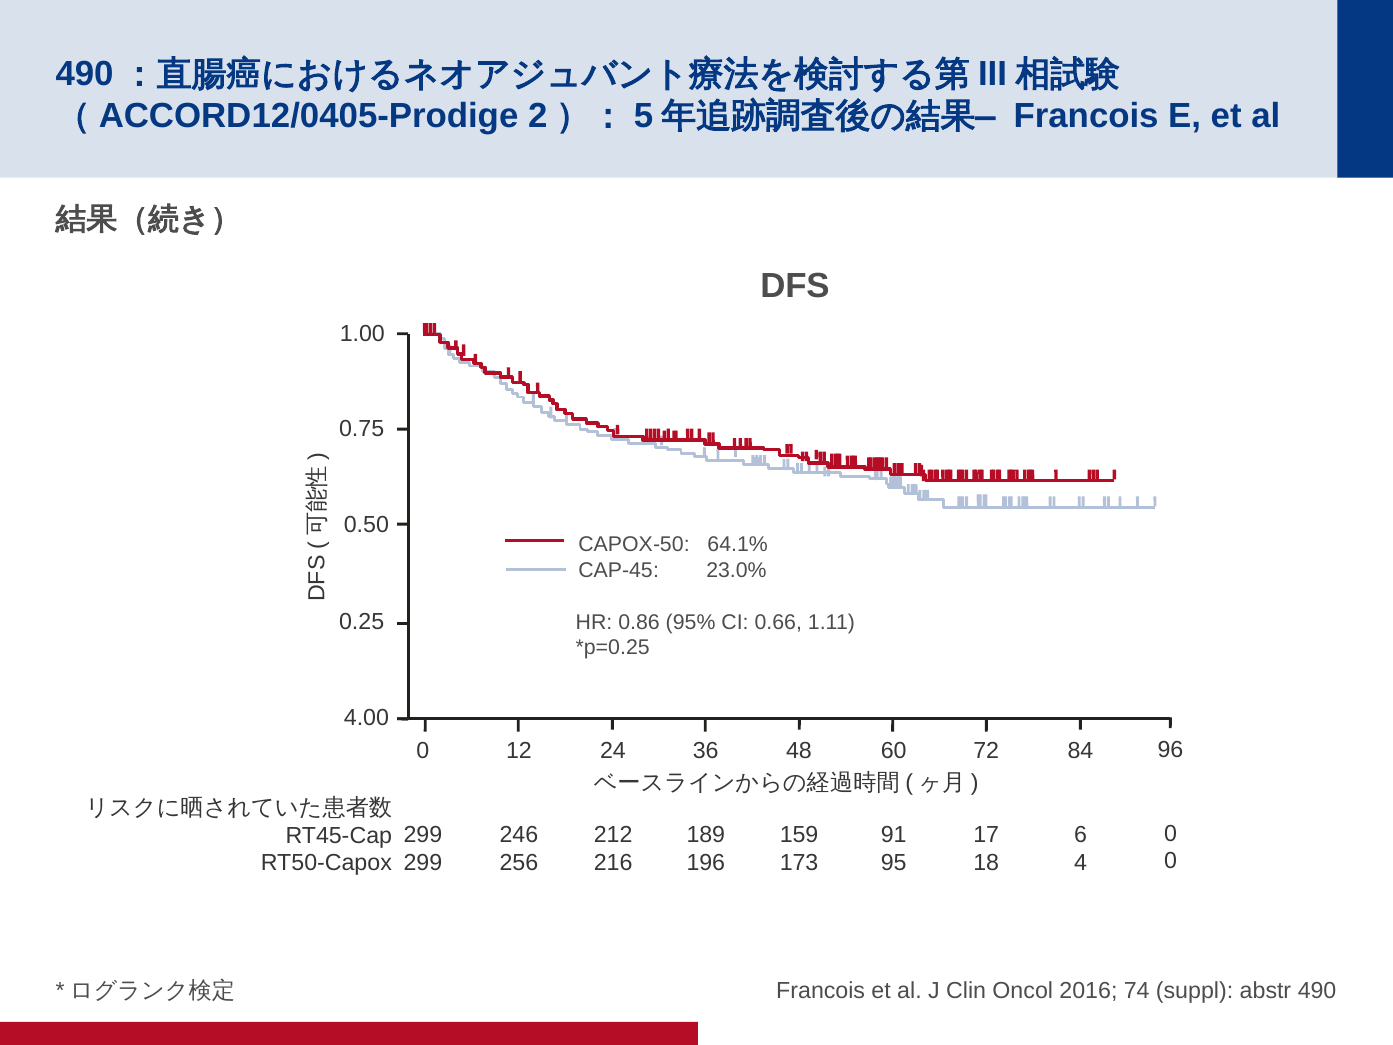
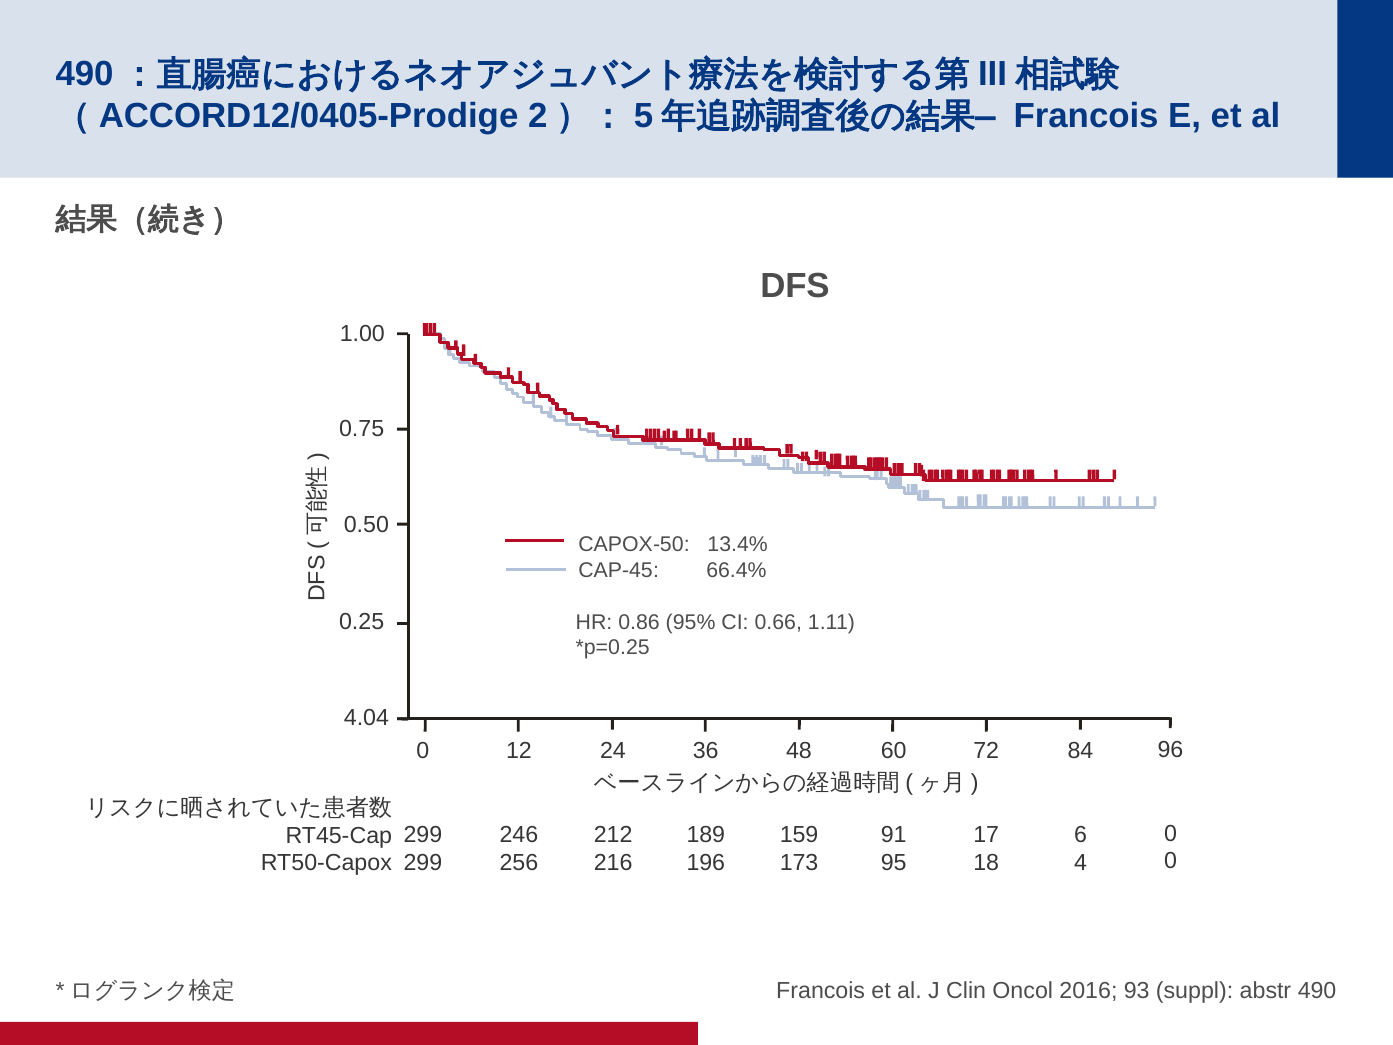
64.1%: 64.1% -> 13.4%
23.0%: 23.0% -> 66.4%
4.00: 4.00 -> 4.04
74: 74 -> 93
